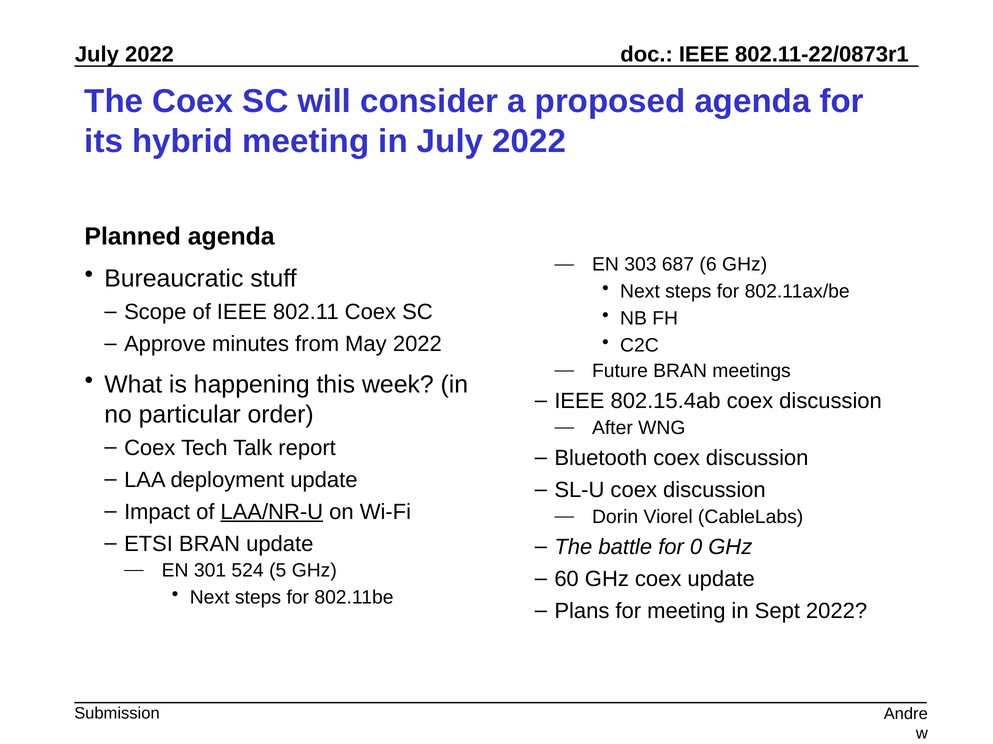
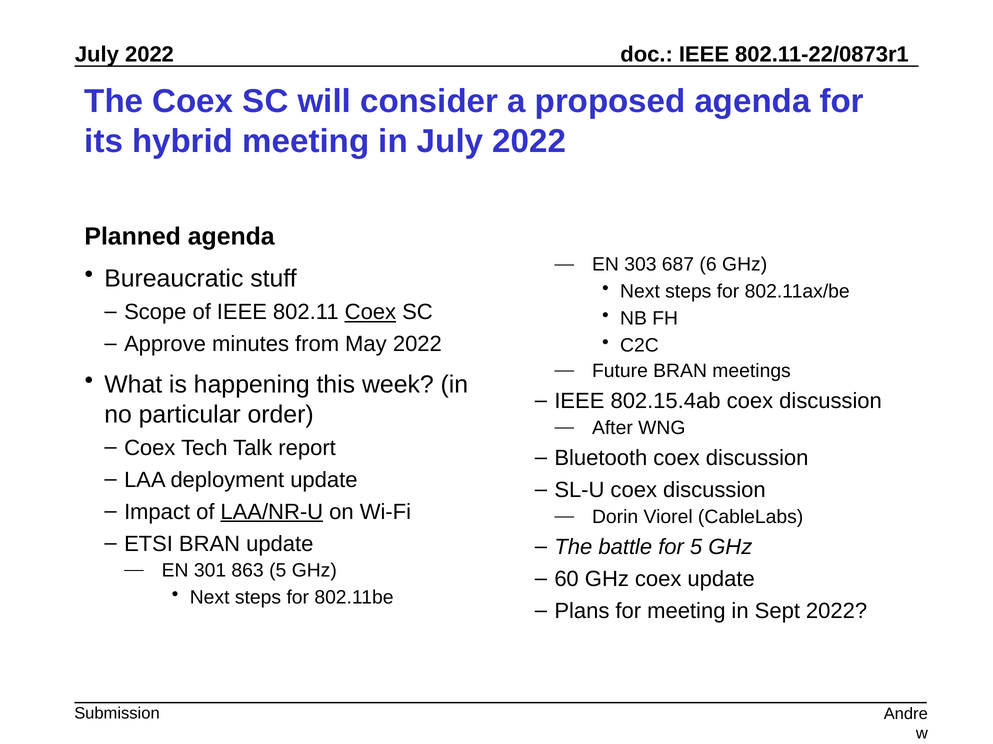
Coex at (370, 312) underline: none -> present
for 0: 0 -> 5
524: 524 -> 863
